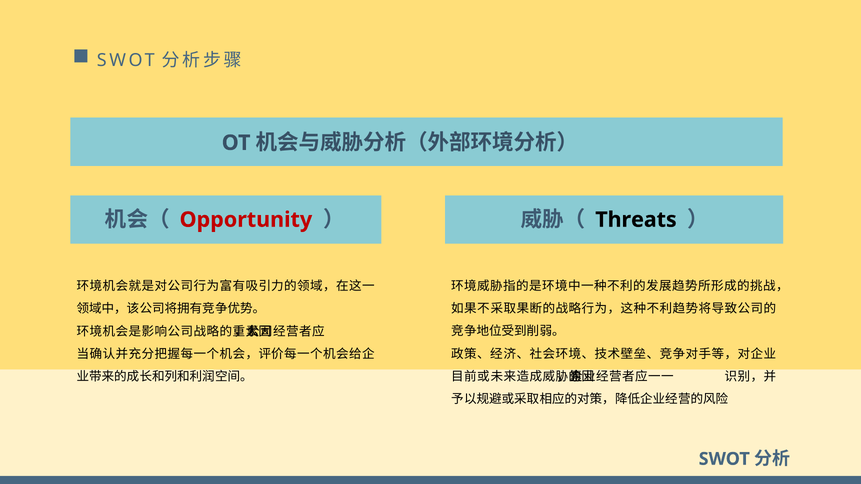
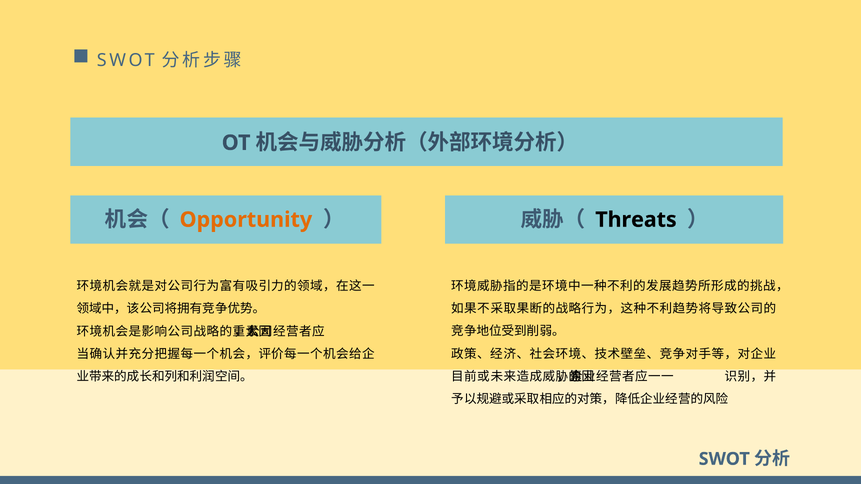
Opportunity colour: red -> orange
